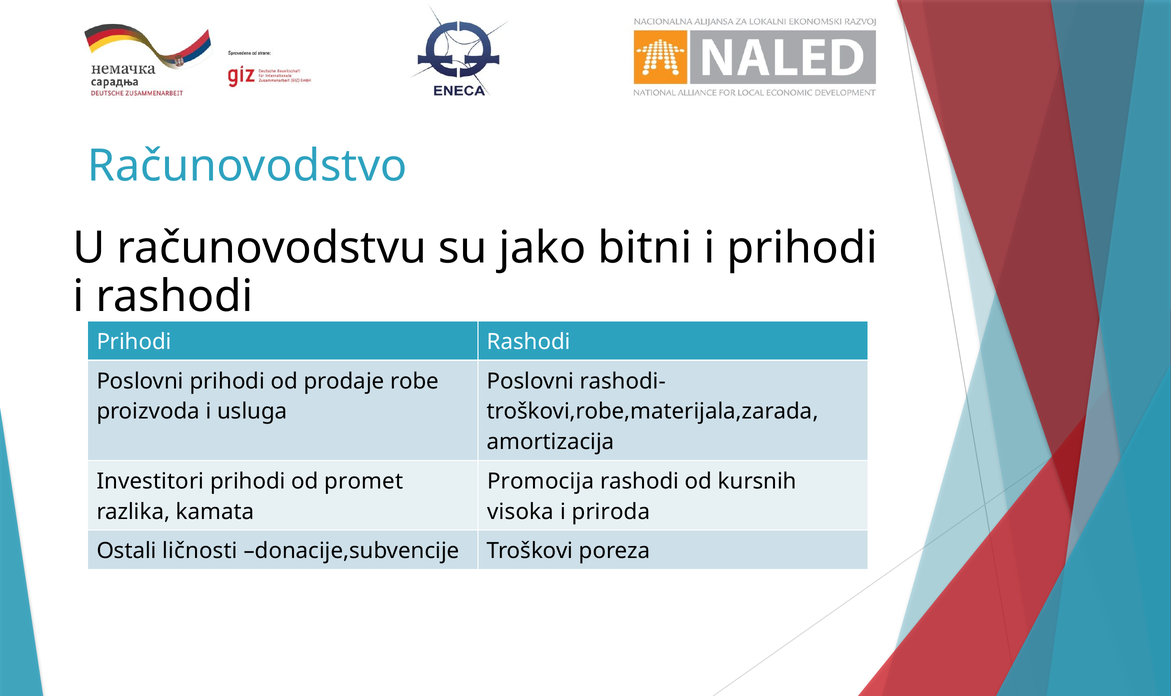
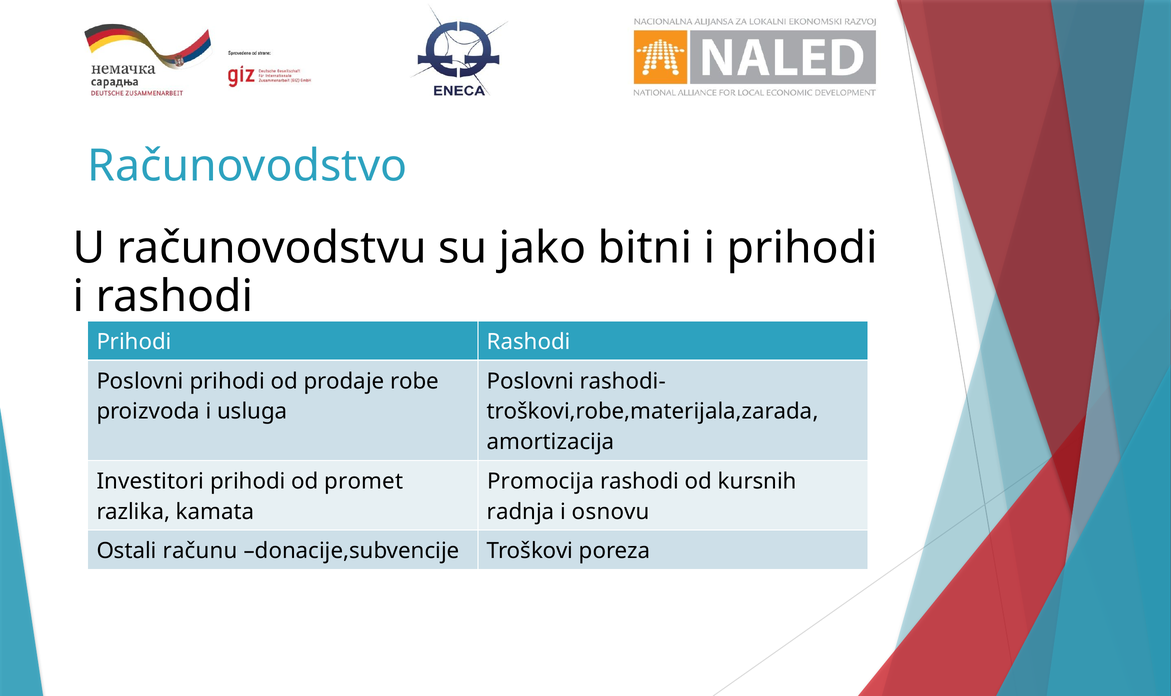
visoka: visoka -> radnja
priroda: priroda -> osnovu
ličnosti: ličnosti -> računu
